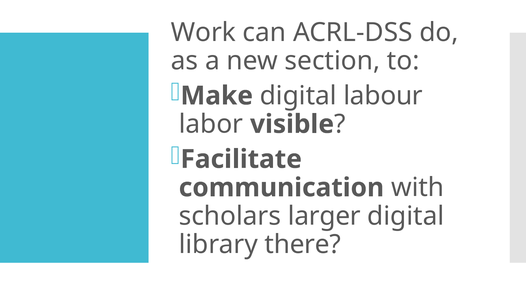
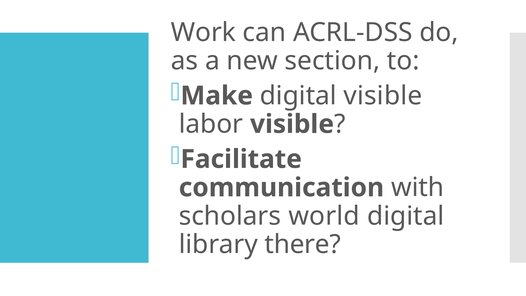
digital labour: labour -> visible
larger: larger -> world
